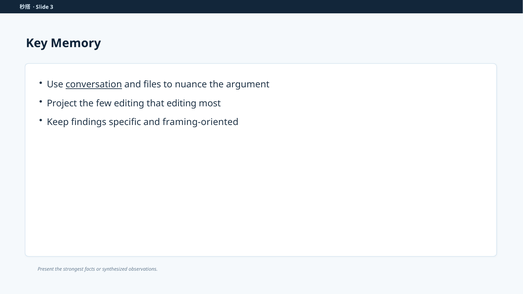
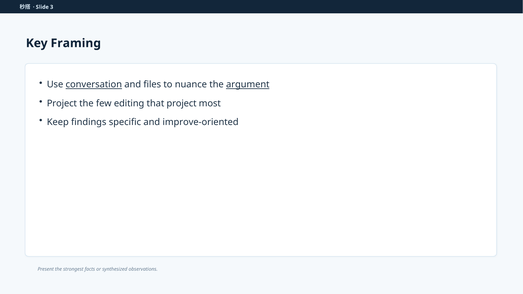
Memory: Memory -> Framing
argument underline: none -> present
that editing: editing -> project
framing-oriented: framing-oriented -> improve-oriented
